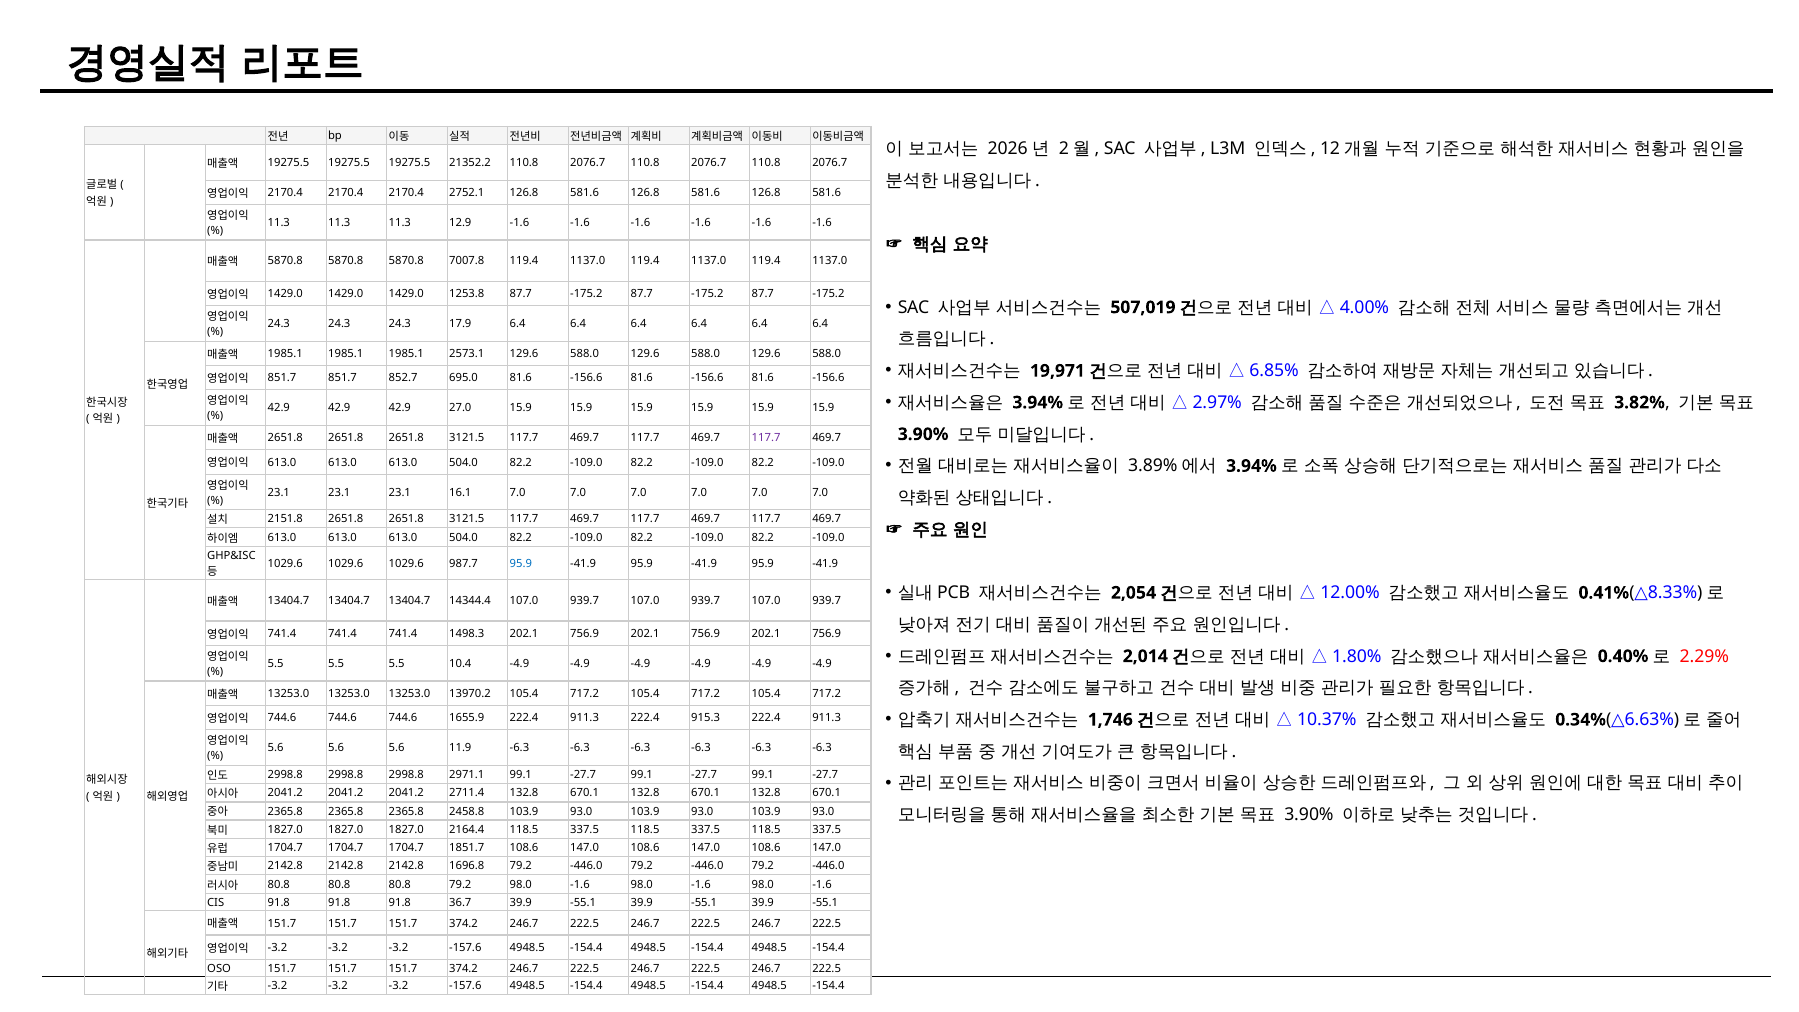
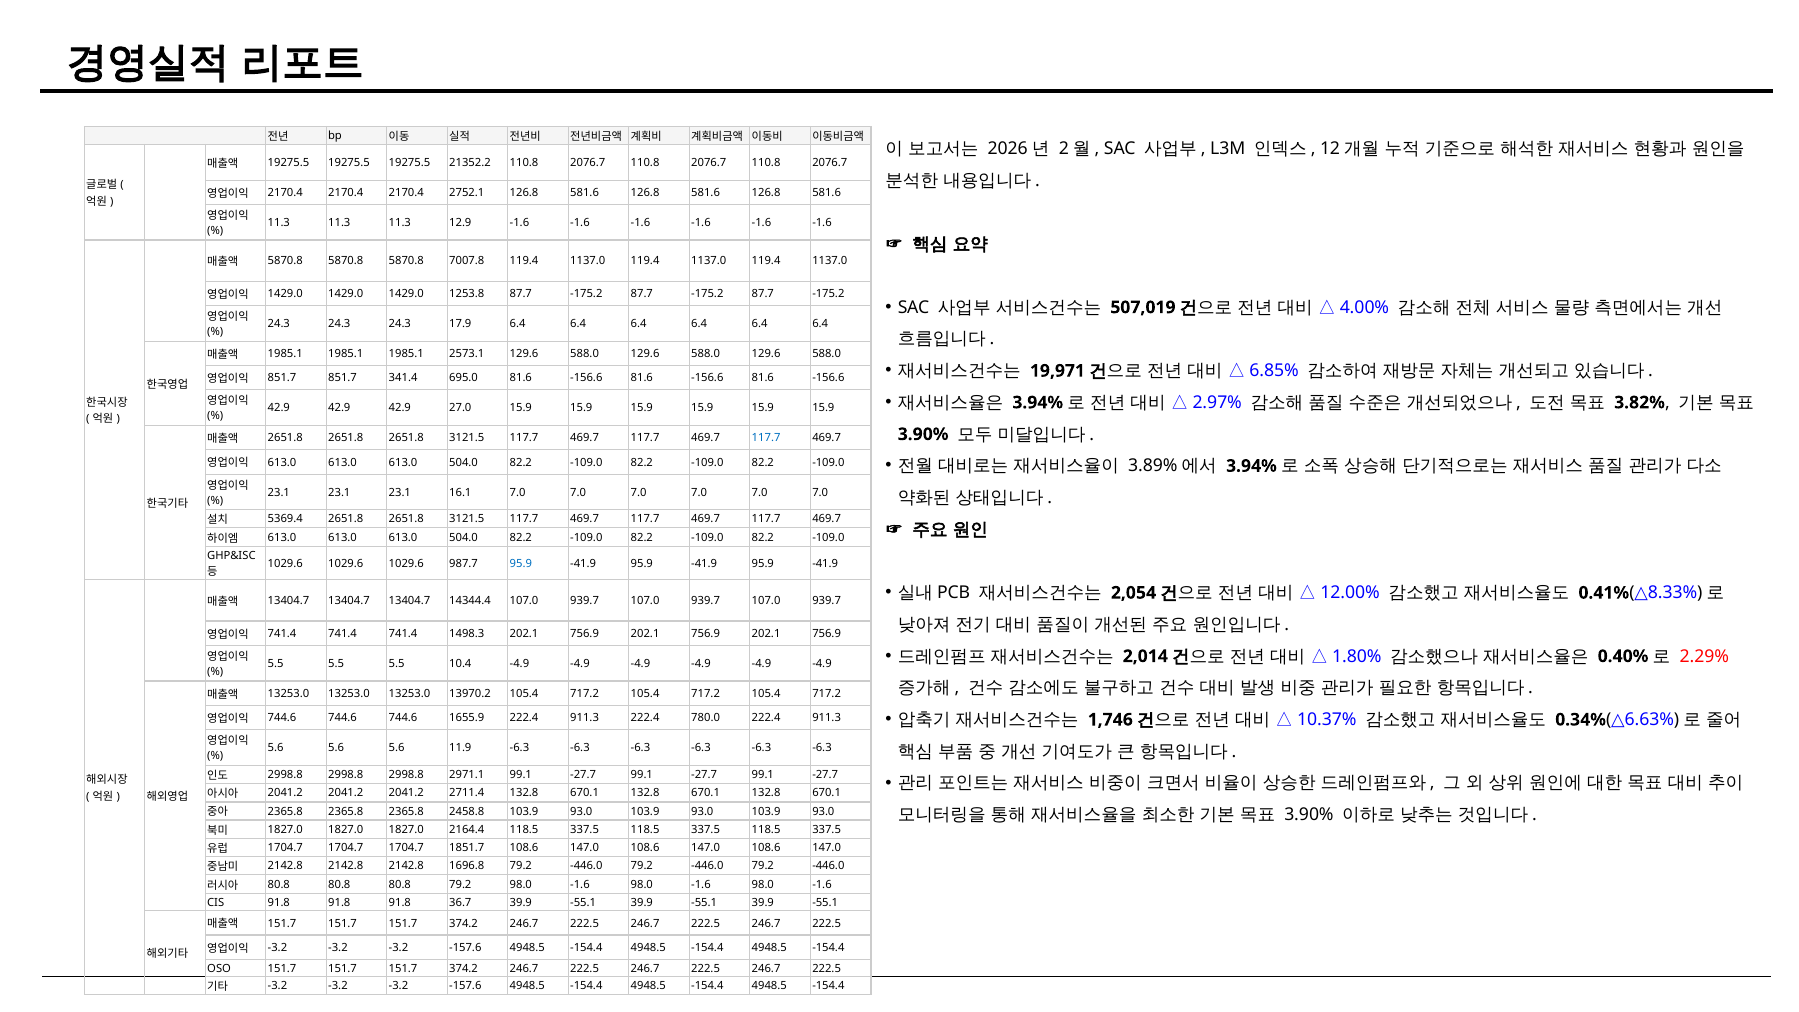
852.7: 852.7 -> 341.4
117.7 at (766, 438) colour: purple -> blue
2151.8: 2151.8 -> 5369.4
915.3: 915.3 -> 780.0
